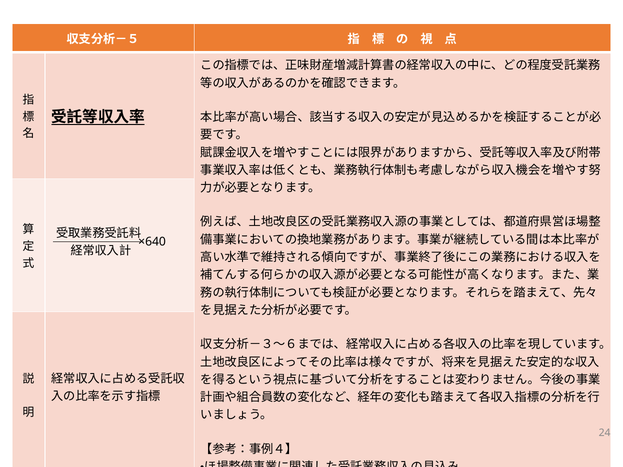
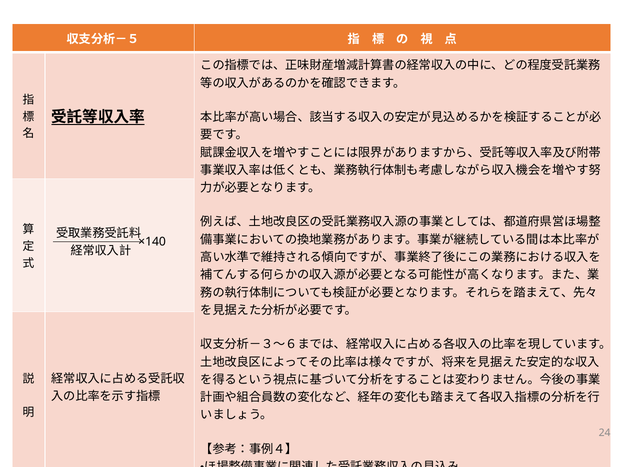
×640: ×640 -> ×140
